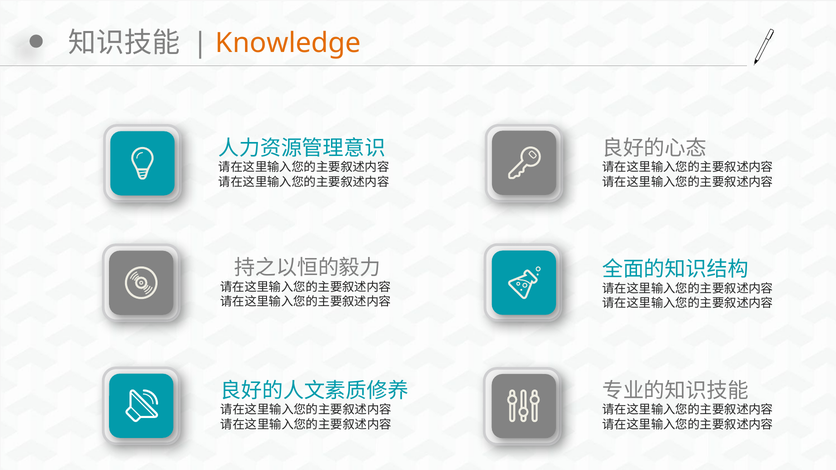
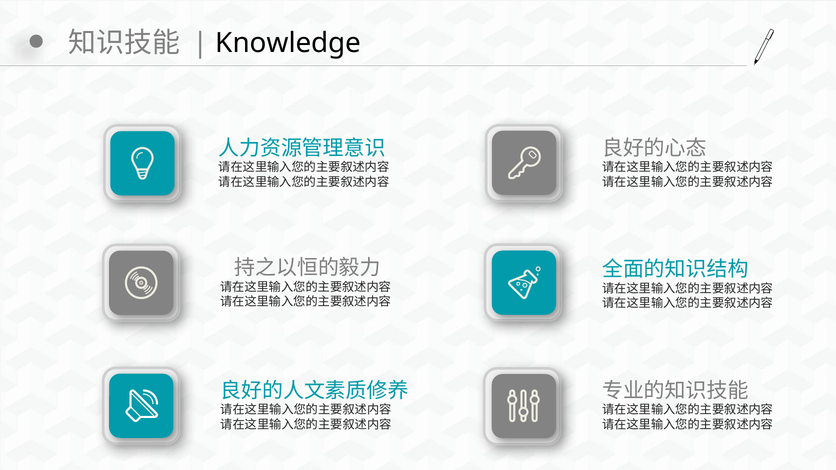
Knowledge colour: orange -> black
